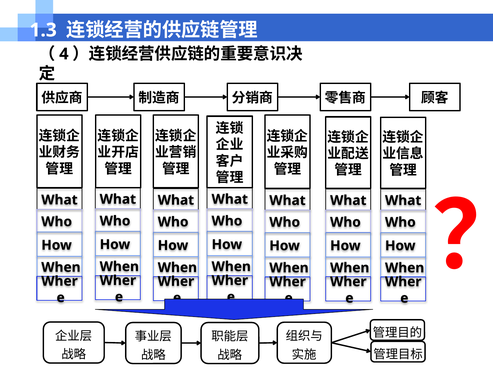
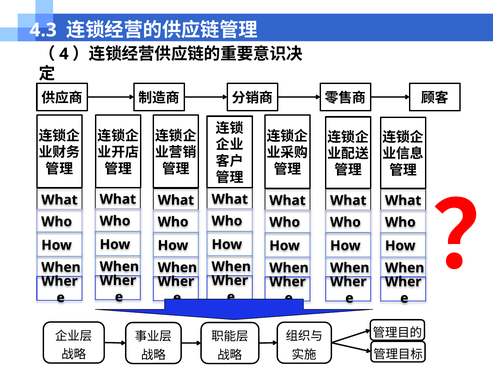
1.3: 1.3 -> 4.3
